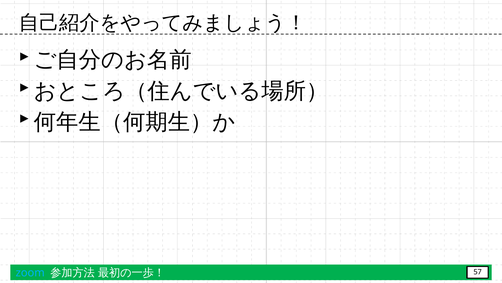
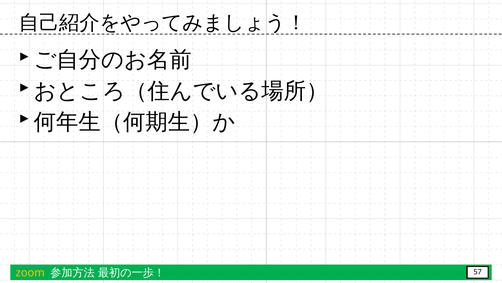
zoom colour: light blue -> yellow
